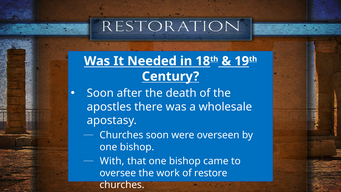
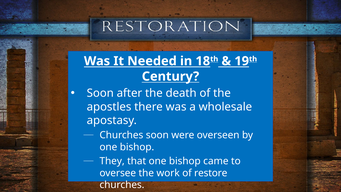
With: With -> They
